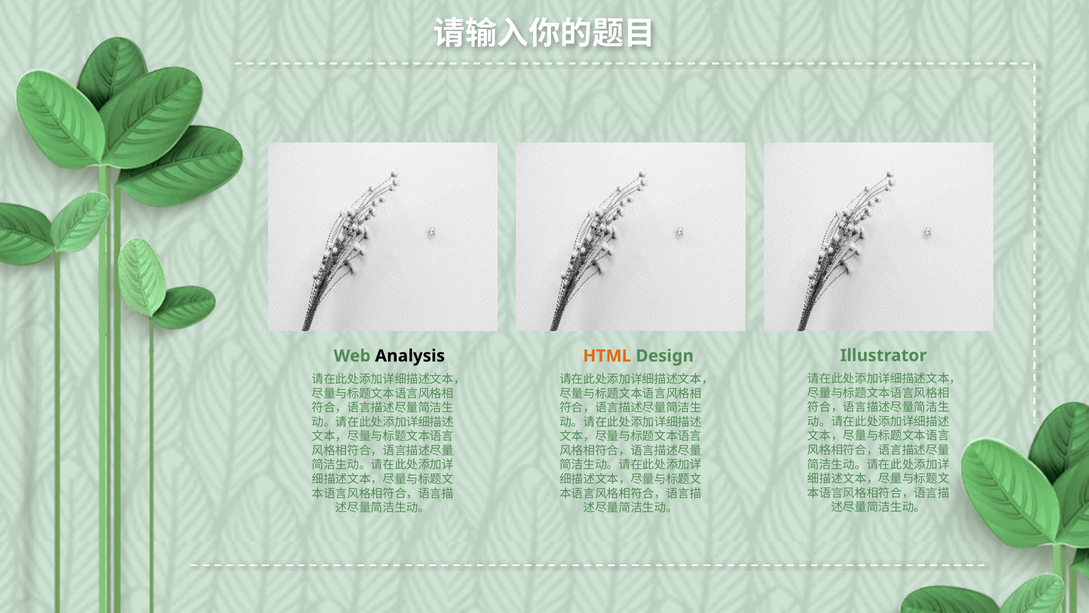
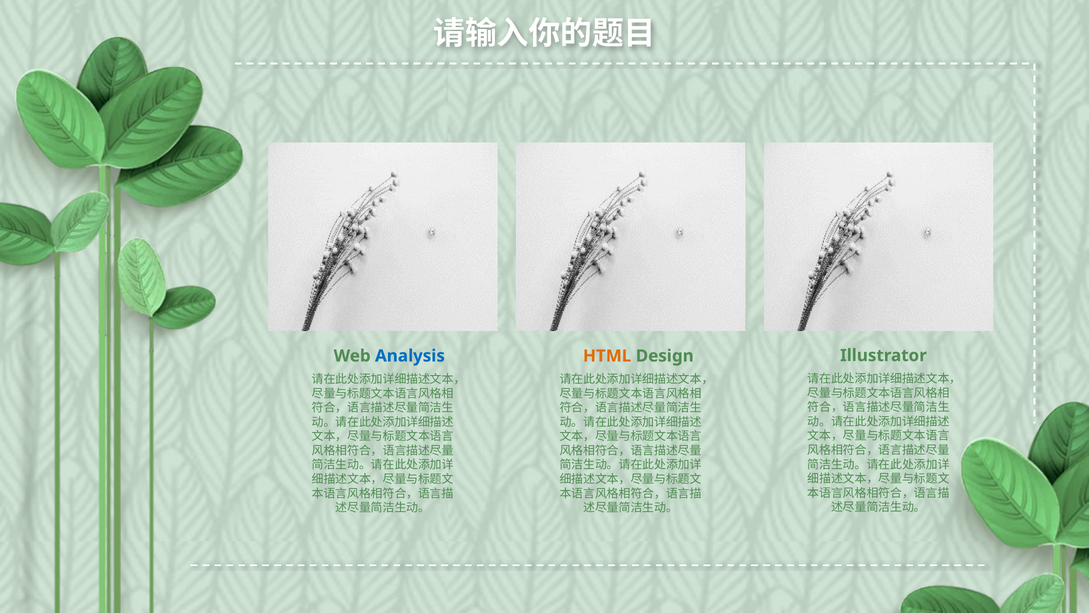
Analysis colour: black -> blue
